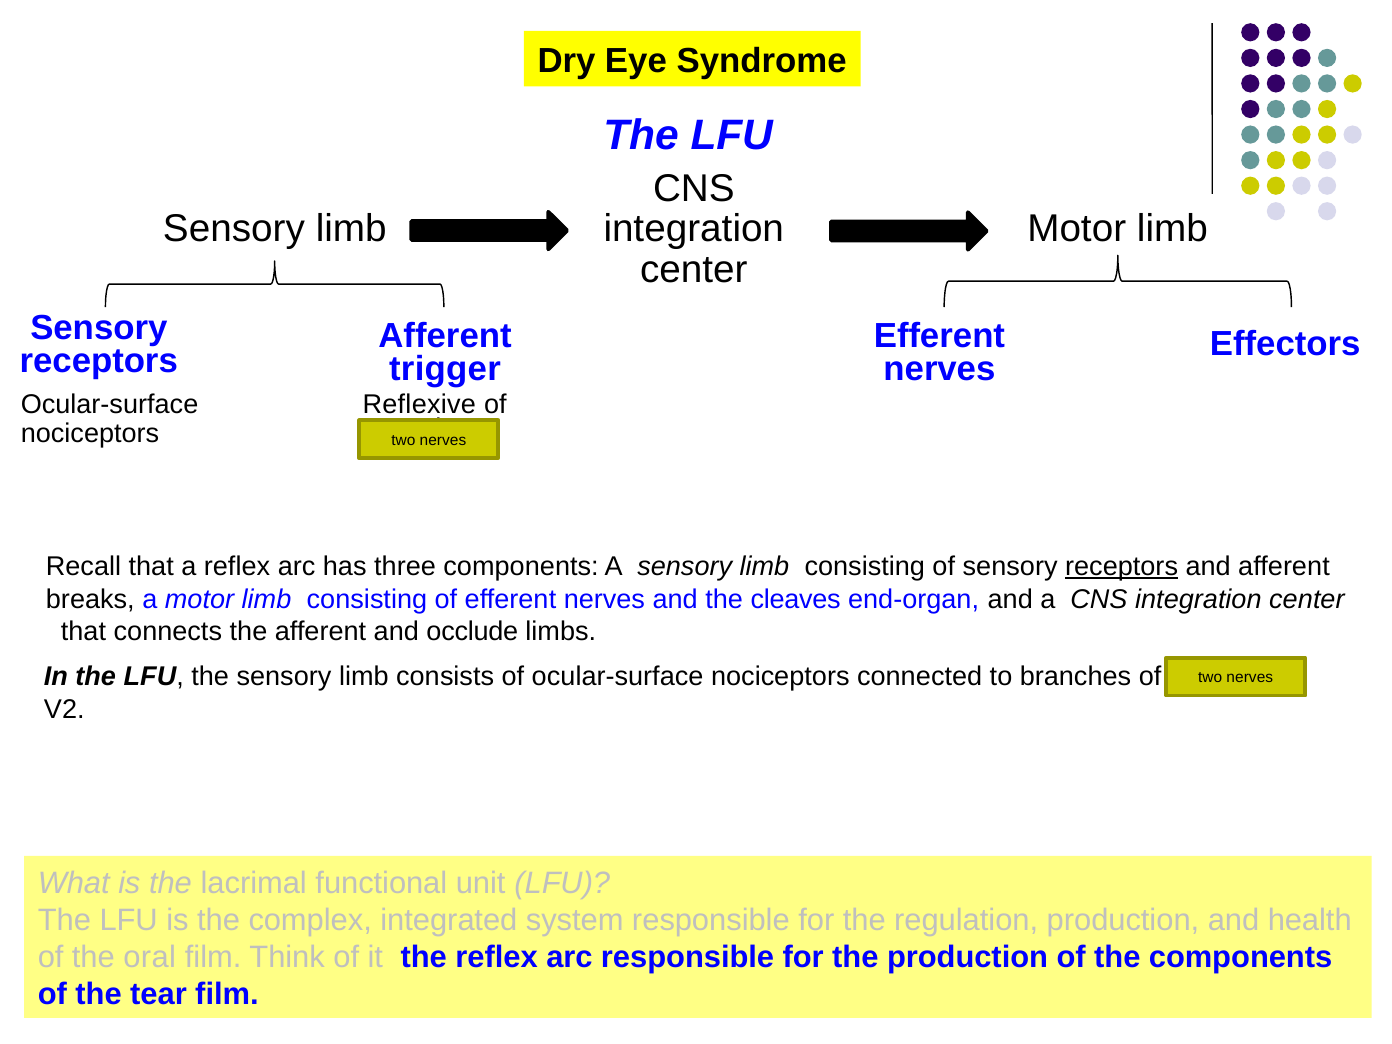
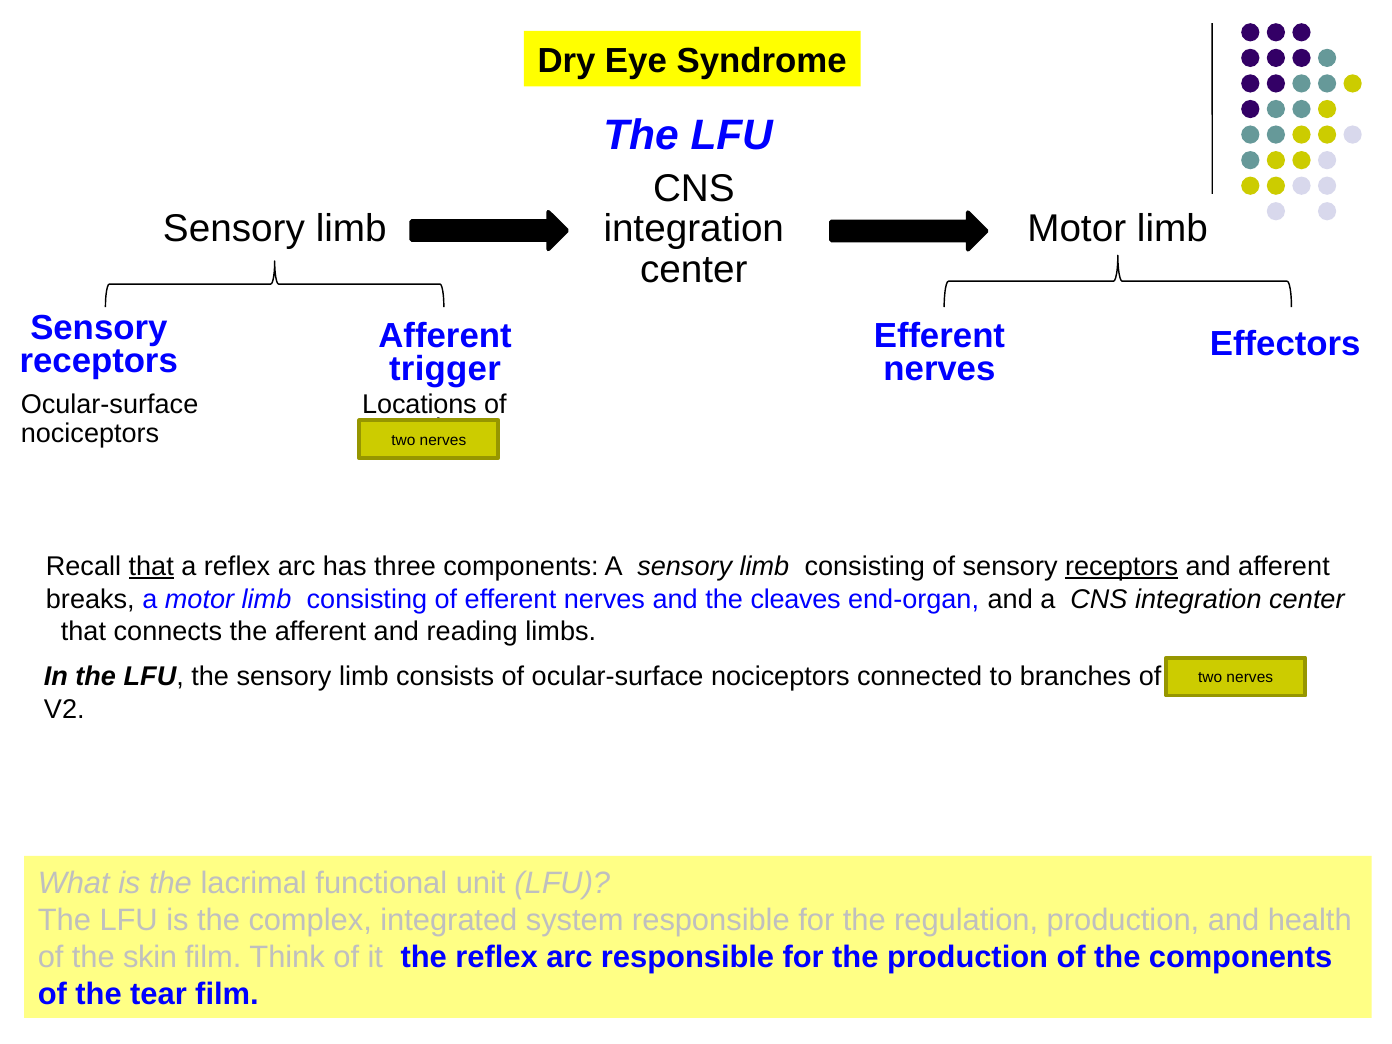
Reflexive: Reflexive -> Locations
that at (151, 567) underline: none -> present
occlude: occlude -> reading
oral: oral -> skin
